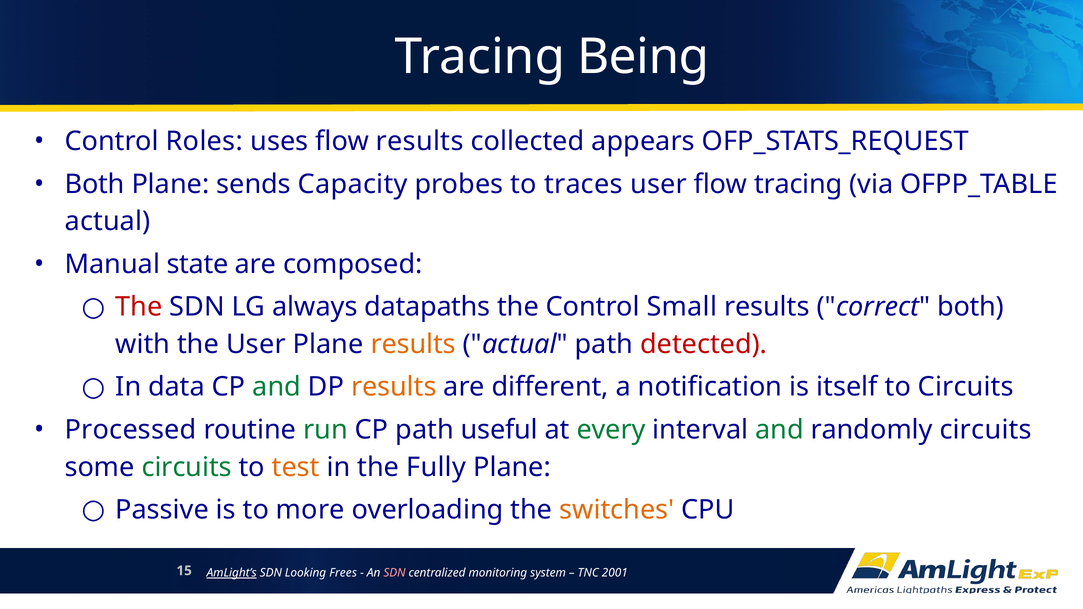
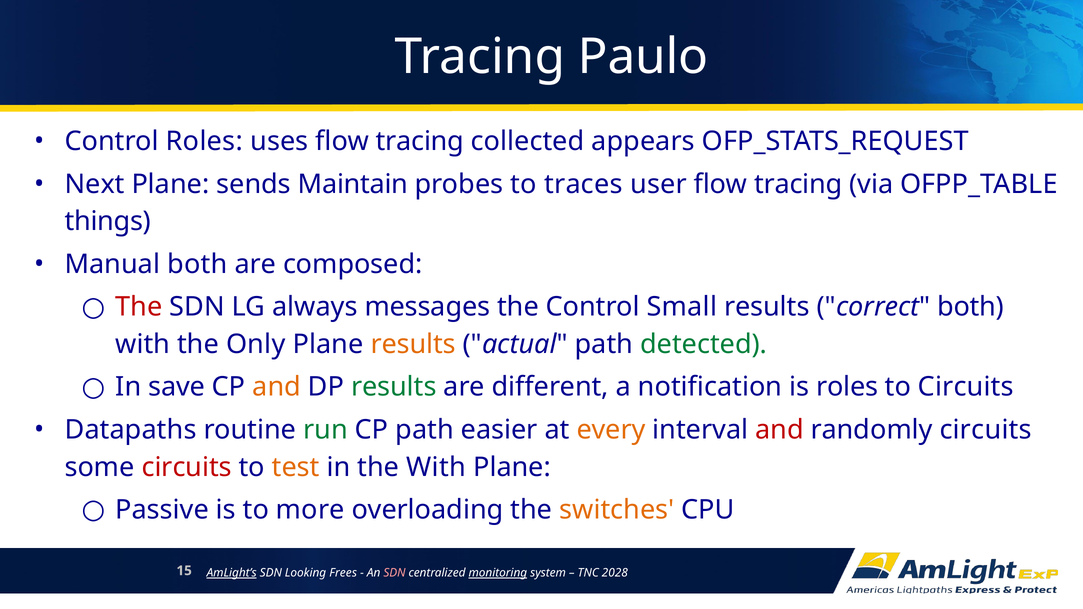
Being: Being -> Paulo
uses flow results: results -> tracing
Both at (95, 184): Both -> Next
Capacity: Capacity -> Maintain
actual at (108, 221): actual -> things
Manual state: state -> both
datapaths: datapaths -> messages
the User: User -> Only
detected colour: red -> green
data: data -> save
and at (277, 387) colour: green -> orange
results at (394, 387) colour: orange -> green
is itself: itself -> roles
Processed: Processed -> Datapaths
useful: useful -> easier
every colour: green -> orange
and at (780, 430) colour: green -> red
circuits at (187, 467) colour: green -> red
the Fully: Fully -> With
monitoring underline: none -> present
2001: 2001 -> 2028
